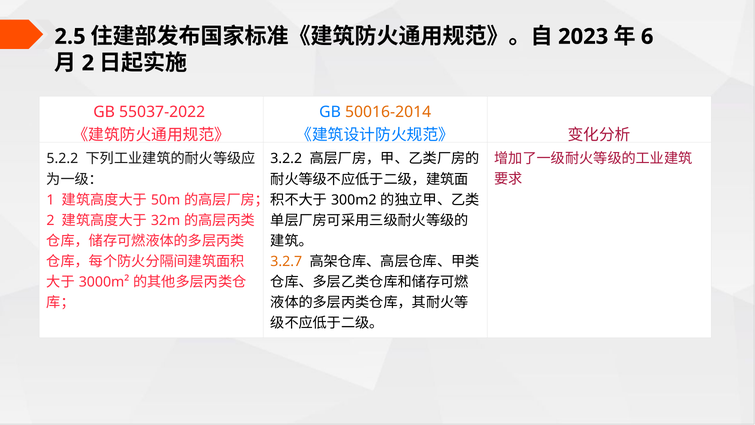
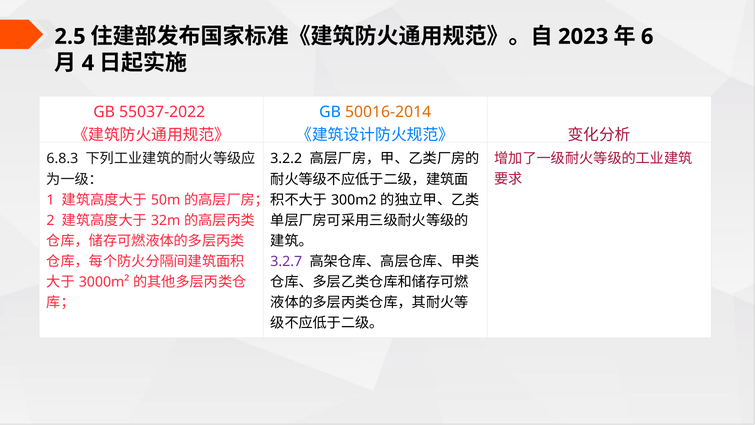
2 at (88, 63): 2 -> 4
5.2.2: 5.2.2 -> 6.8.3
3.2.7 colour: orange -> purple
